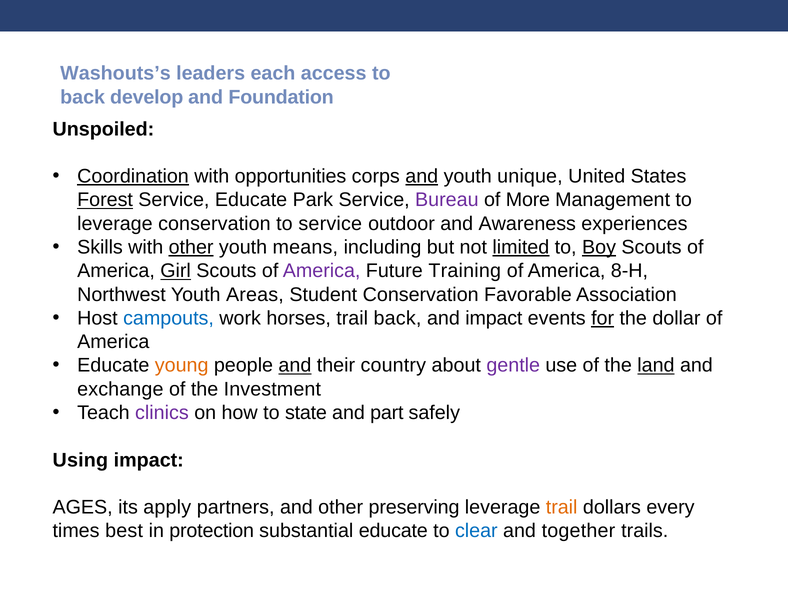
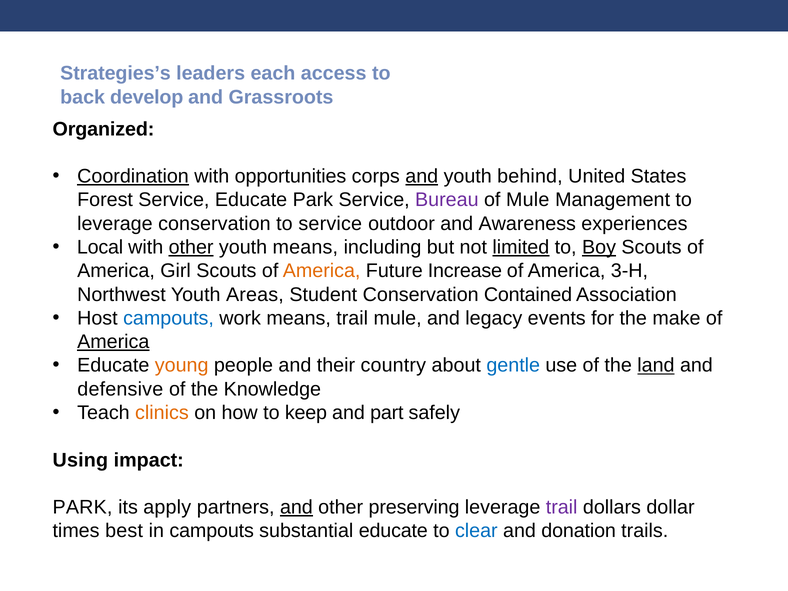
Washouts’s: Washouts’s -> Strategies’s
Foundation: Foundation -> Grassroots
Unspoiled: Unspoiled -> Organized
unique: unique -> behind
Forest underline: present -> none
of More: More -> Mule
Skills: Skills -> Local
Girl underline: present -> none
America at (322, 271) colour: purple -> orange
Training: Training -> Increase
8-H: 8-H -> 3-H
Favorable: Favorable -> Contained
work horses: horses -> means
trail back: back -> mule
and impact: impact -> legacy
for underline: present -> none
dollar: dollar -> make
America at (113, 342) underline: none -> present
and at (295, 365) underline: present -> none
gentle colour: purple -> blue
exchange: exchange -> defensive
Investment: Investment -> Knowledge
clinics colour: purple -> orange
state: state -> keep
AGES at (83, 507): AGES -> PARK
and at (296, 507) underline: none -> present
trail at (562, 507) colour: orange -> purple
every: every -> dollar
in protection: protection -> campouts
together: together -> donation
